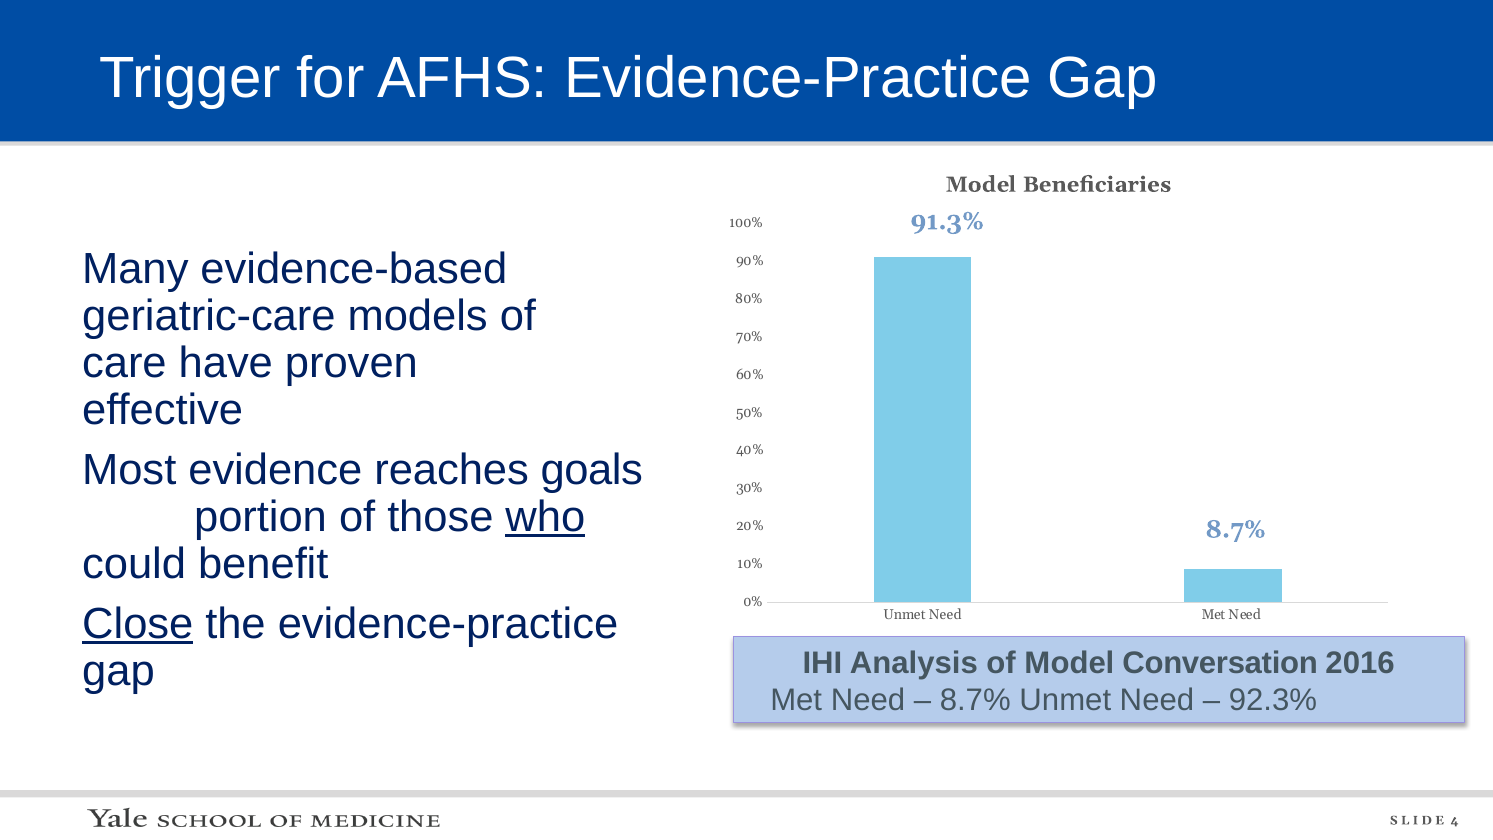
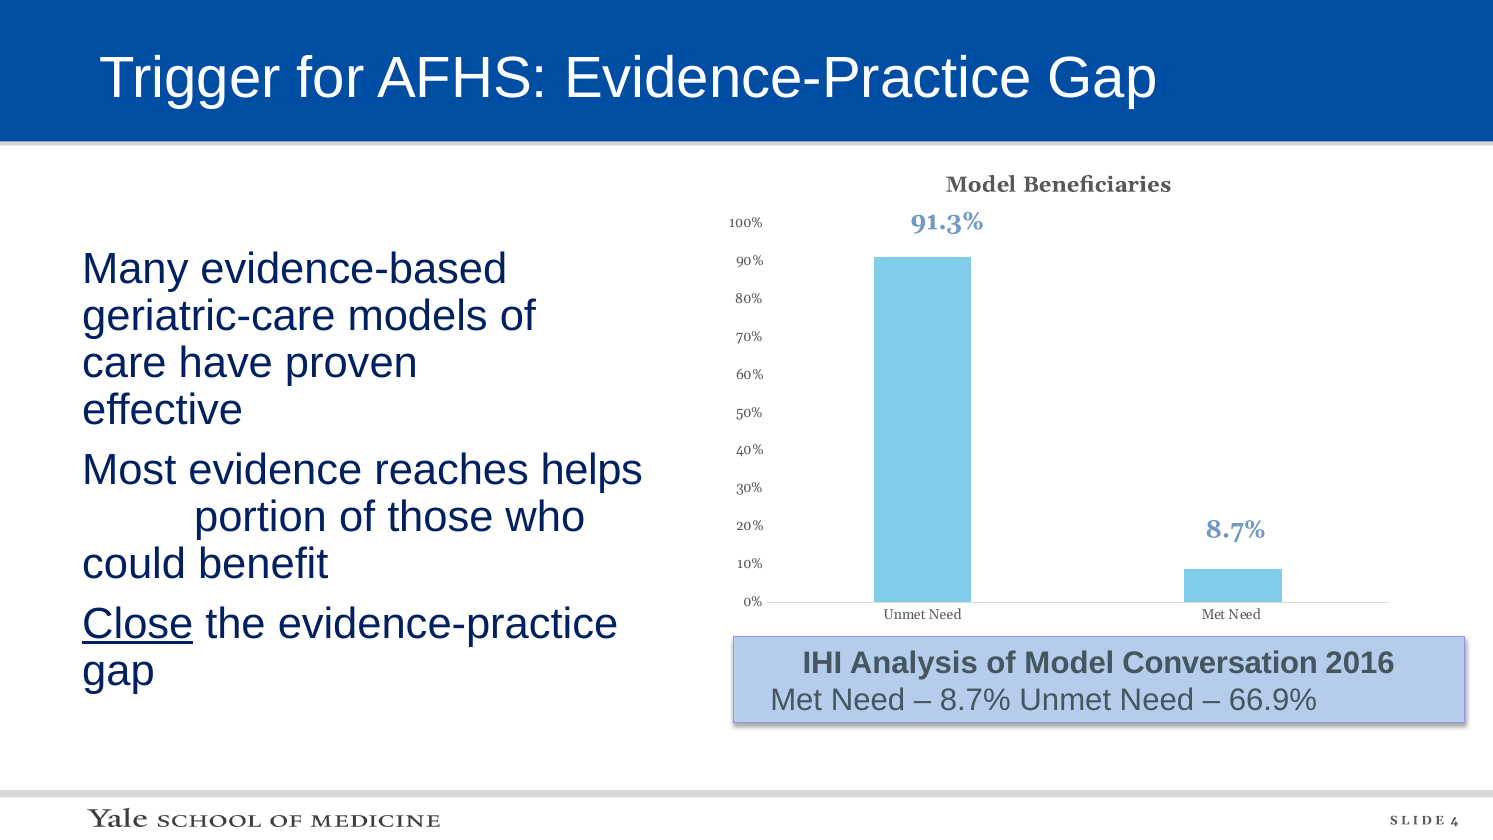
goals: goals -> helps
who underline: present -> none
92.3%: 92.3% -> 66.9%
